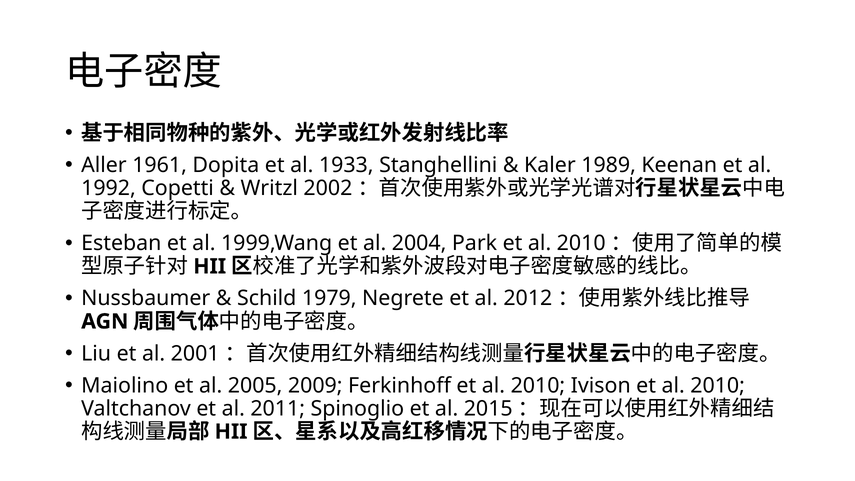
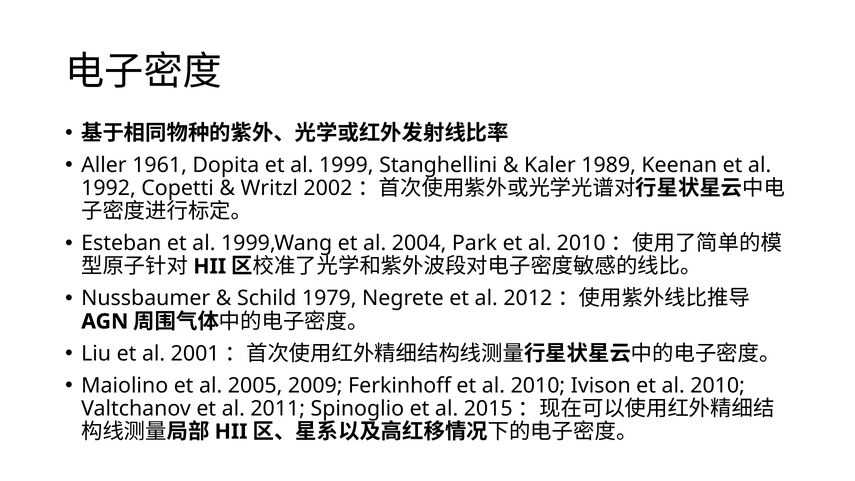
1933: 1933 -> 1999
